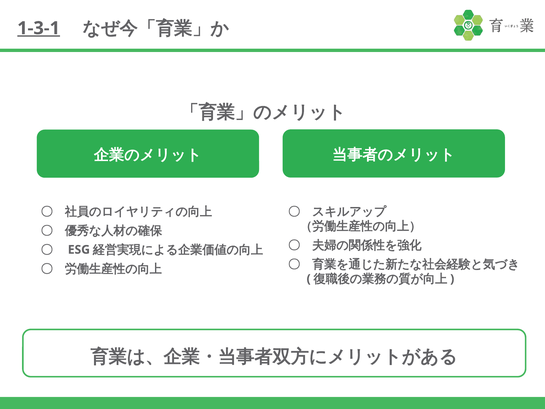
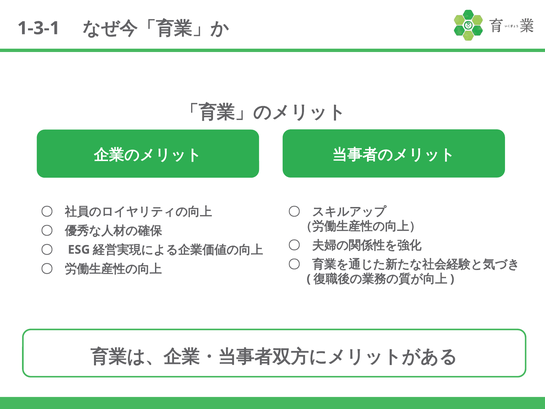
1-3-1 underline: present -> none
